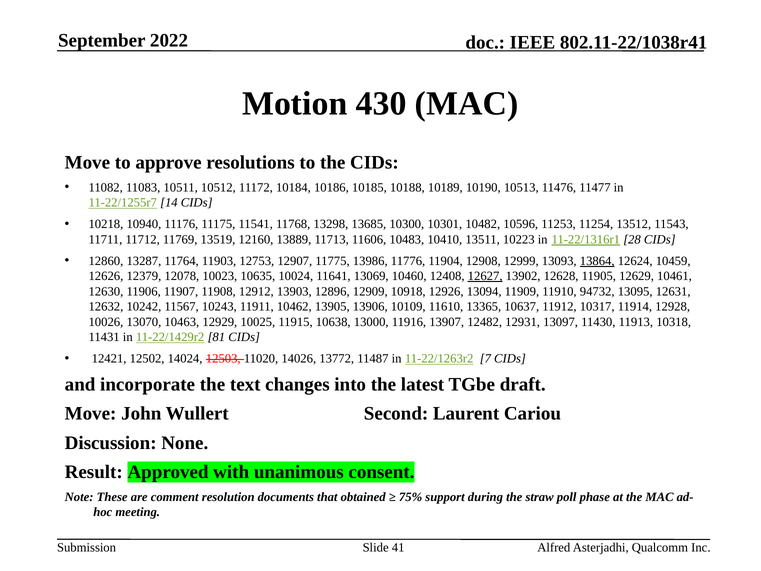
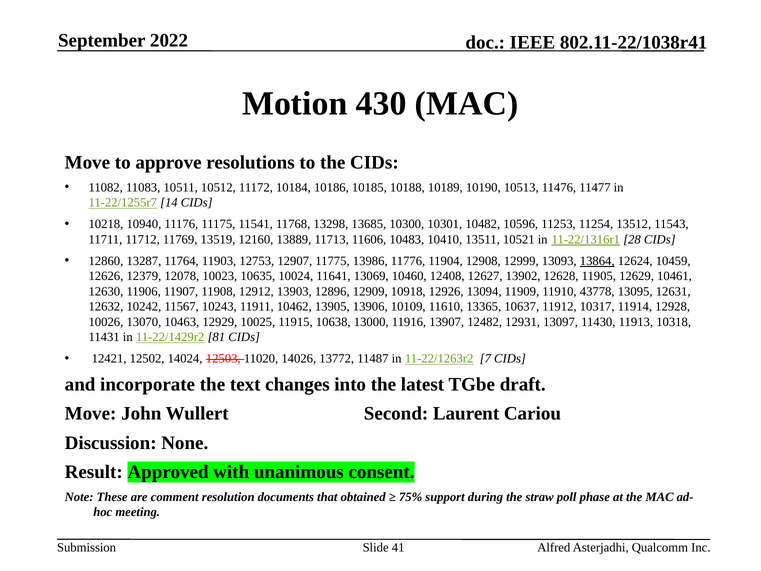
10223: 10223 -> 10521
12627 underline: present -> none
94732: 94732 -> 43778
